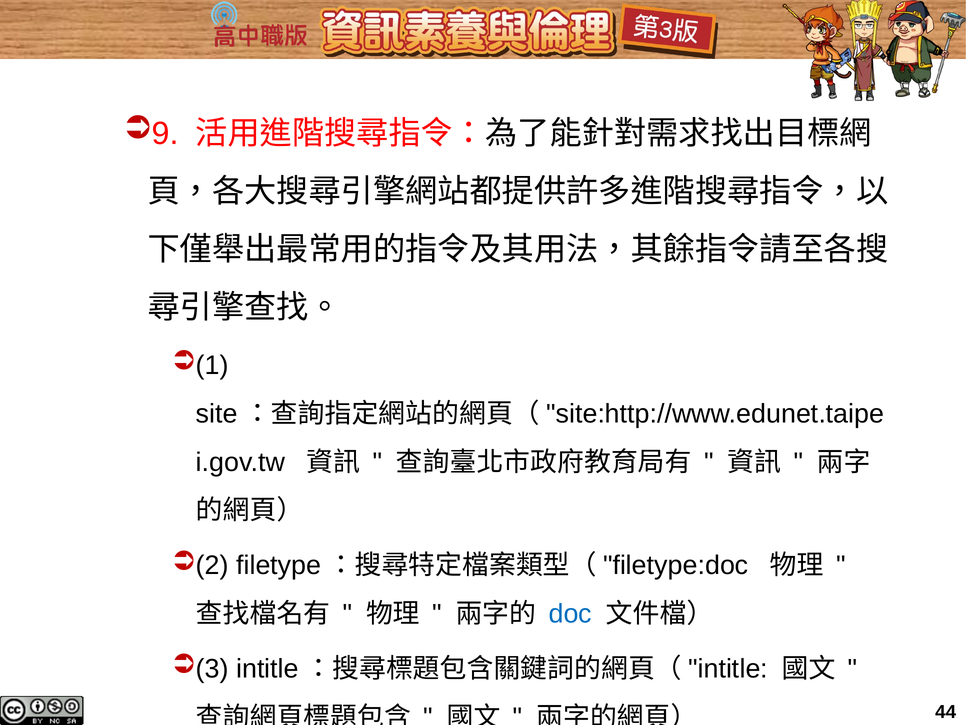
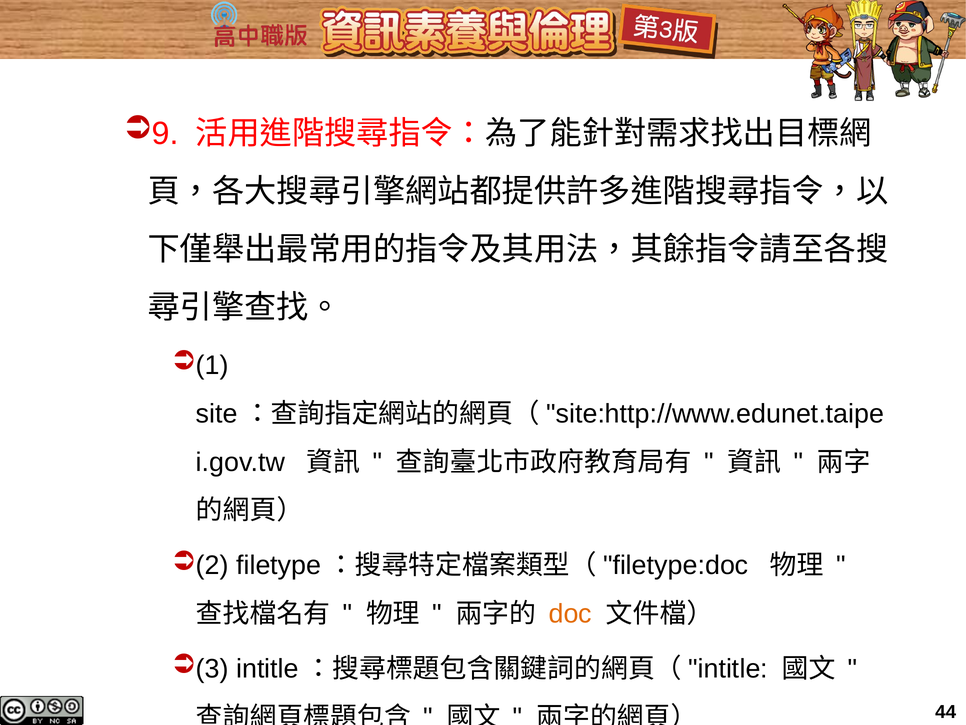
doc colour: blue -> orange
